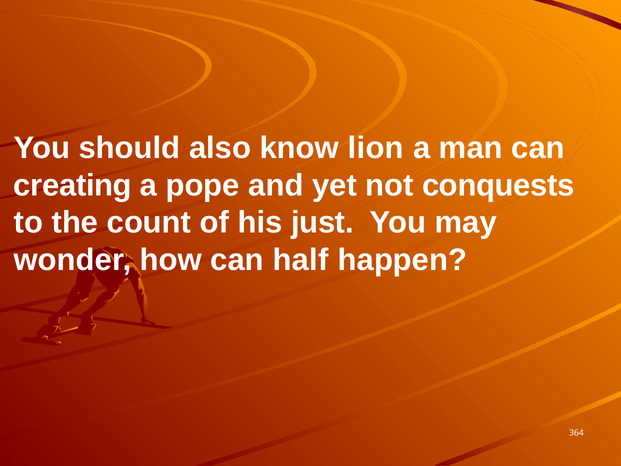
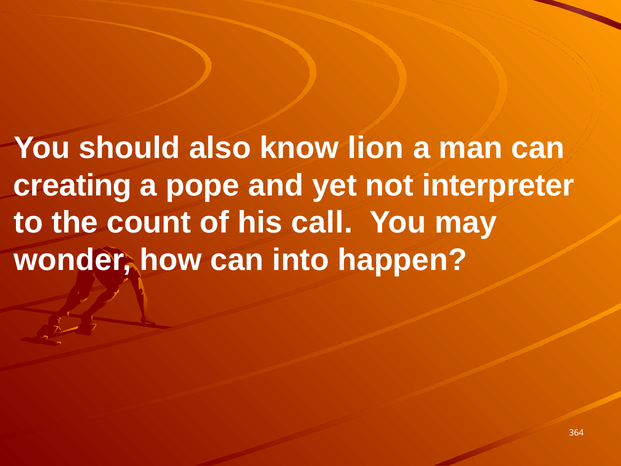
conquests: conquests -> interpreter
just: just -> call
half: half -> into
